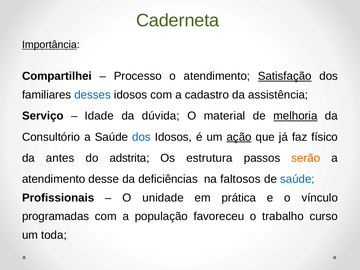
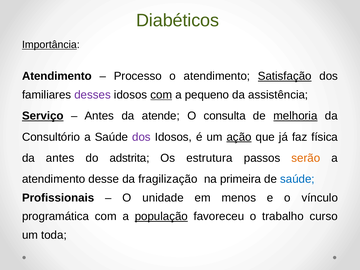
Caderneta: Caderneta -> Diabéticos
Compartilhei at (57, 76): Compartilhei -> Atendimento
desses colour: blue -> purple
com at (161, 95) underline: none -> present
cadastro: cadastro -> pequeno
Serviço underline: none -> present
Idade at (99, 116): Idade -> Antes
dúvida: dúvida -> atende
material: material -> consulta
dos at (141, 137) colour: blue -> purple
físico: físico -> física
deficiências: deficiências -> fragilização
faltosos: faltosos -> primeira
prática: prática -> menos
programadas: programadas -> programática
população underline: none -> present
